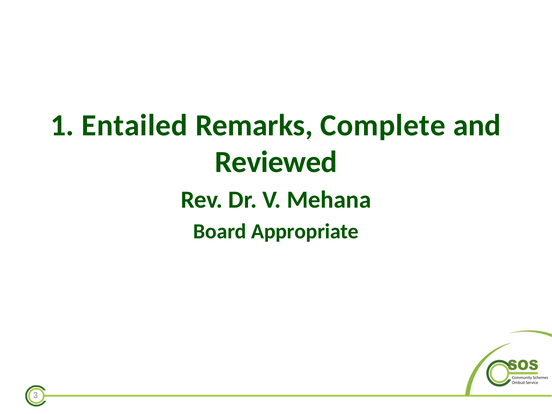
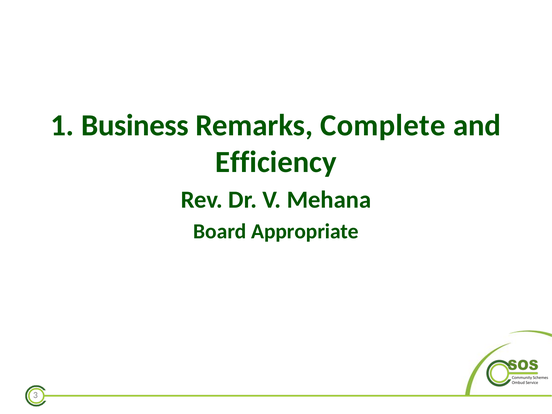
Entailed: Entailed -> Business
Reviewed: Reviewed -> Efficiency
